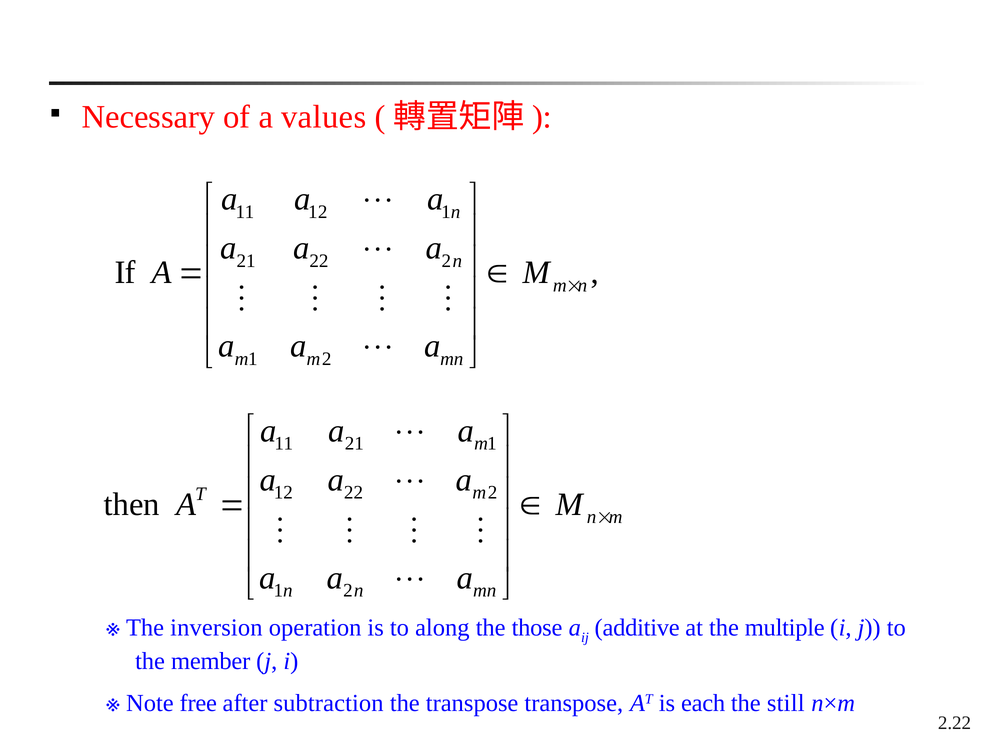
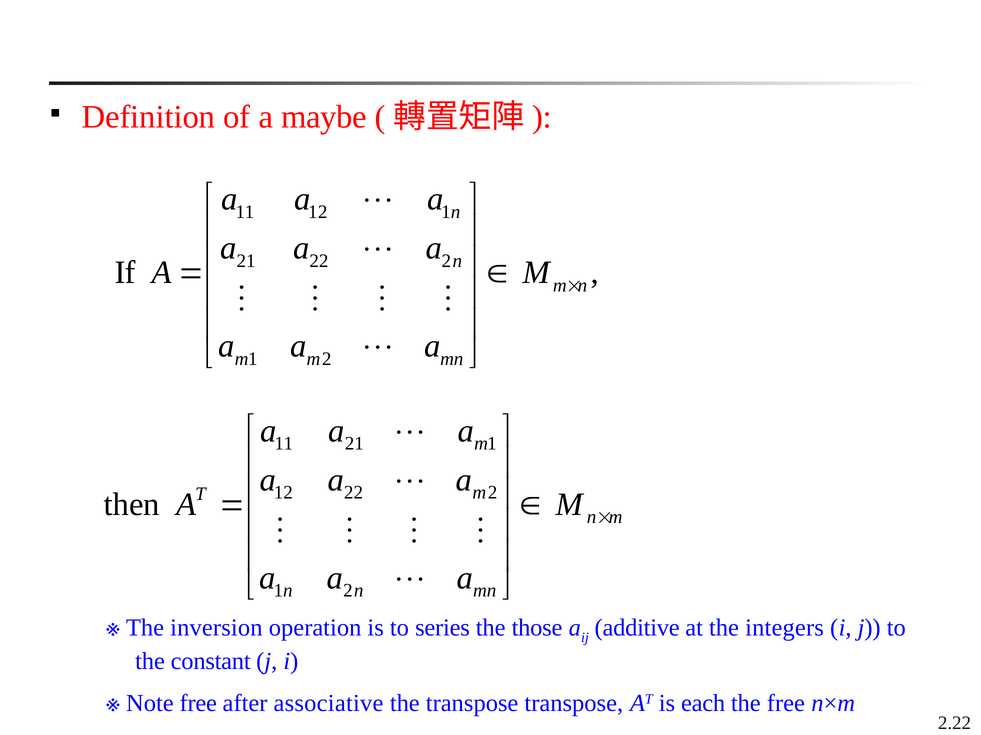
Necessary: Necessary -> Definition
values: values -> maybe
along: along -> series
multiple: multiple -> integers
member: member -> constant
subtraction: subtraction -> associative
the still: still -> free
